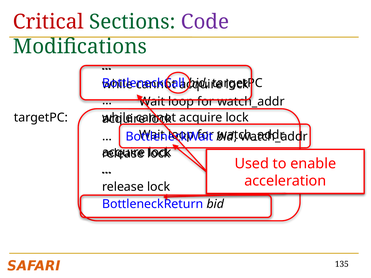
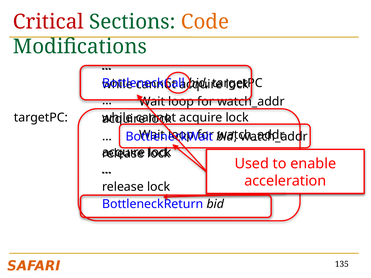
Code colour: purple -> orange
